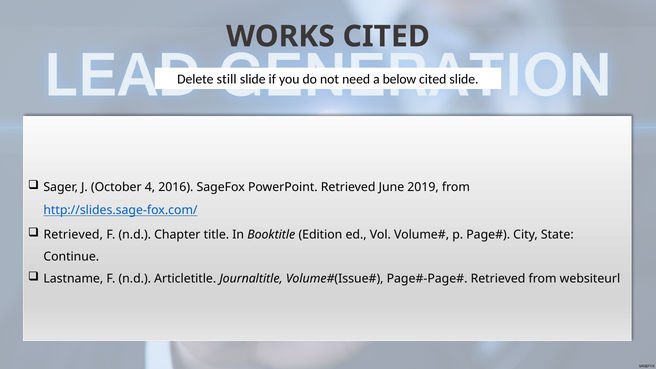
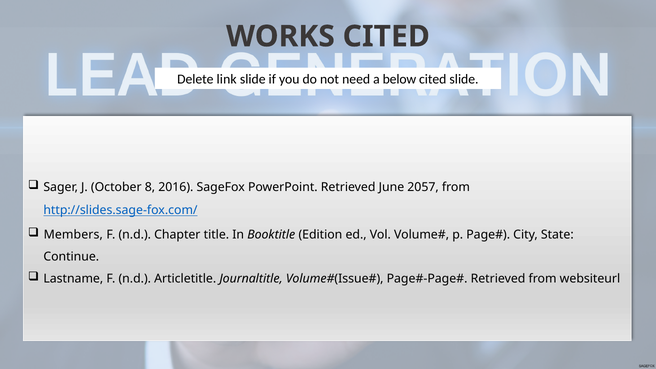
still: still -> link
4: 4 -> 8
2019: 2019 -> 2057
Retrieved at (73, 234): Retrieved -> Members
